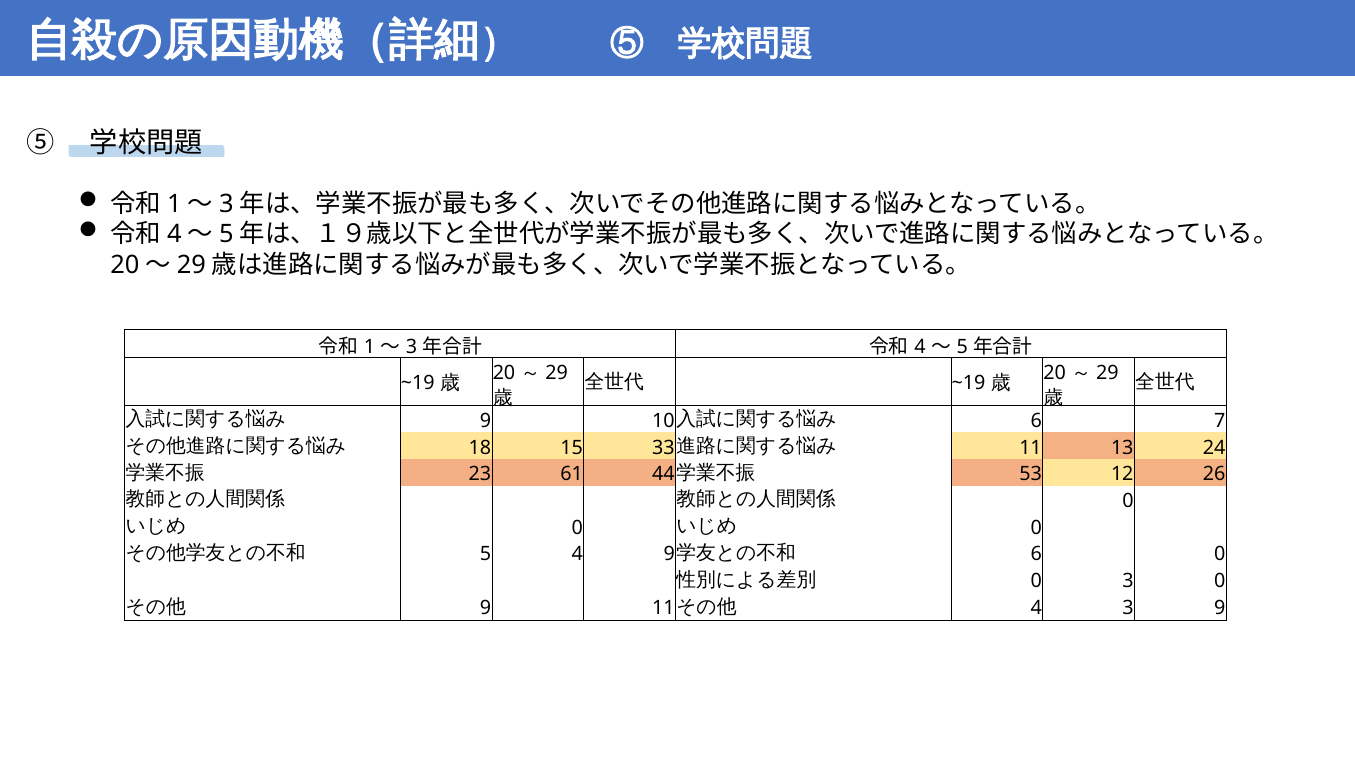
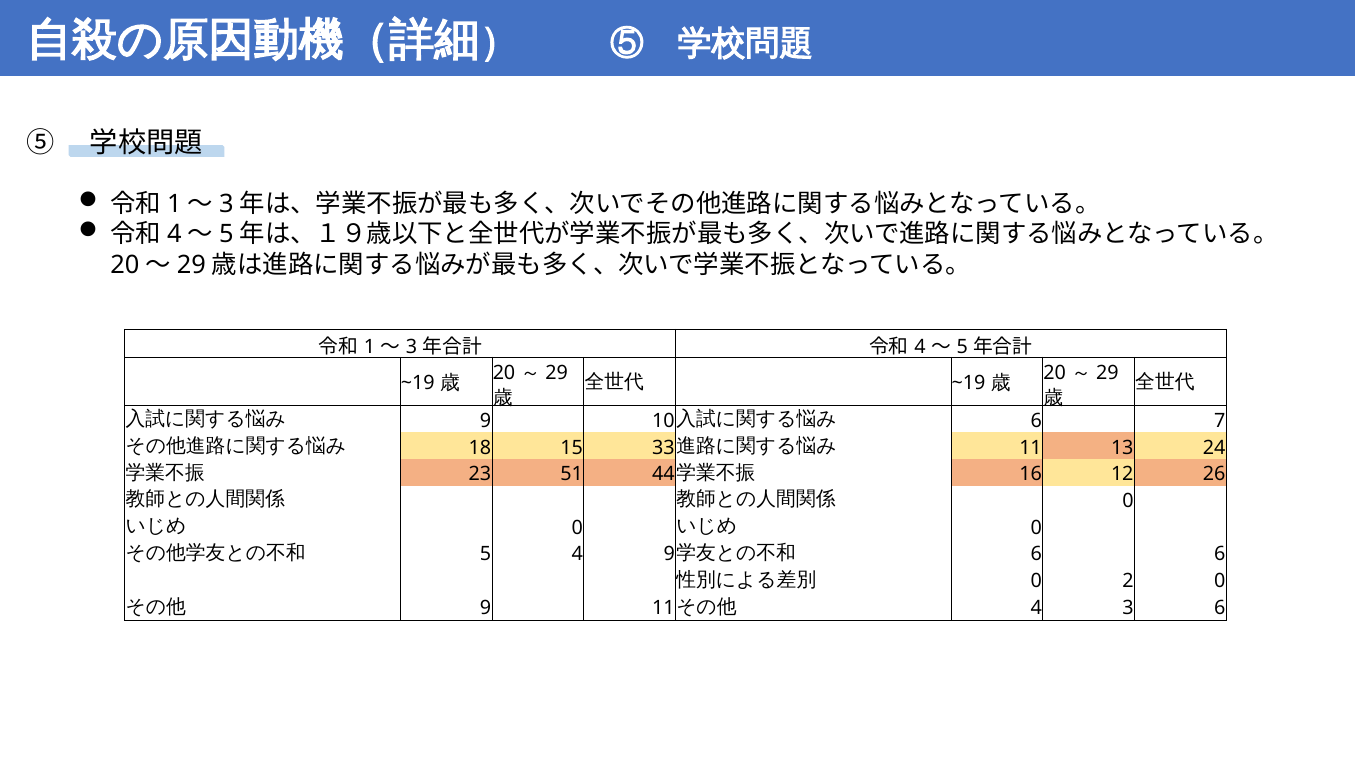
61: 61 -> 51
53: 53 -> 16
6 0: 0 -> 6
0 3: 3 -> 2
3 9: 9 -> 6
